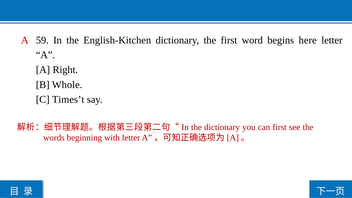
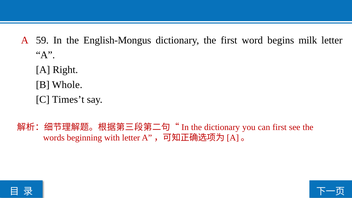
English-Kitchen: English-Kitchen -> English-Mongus
here: here -> milk
